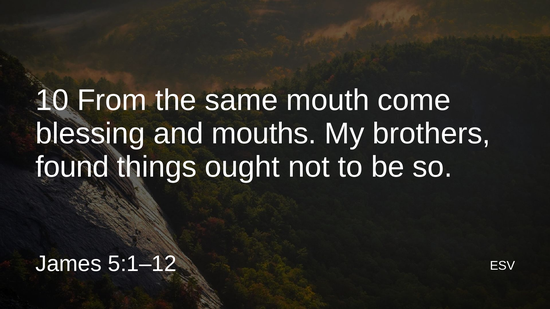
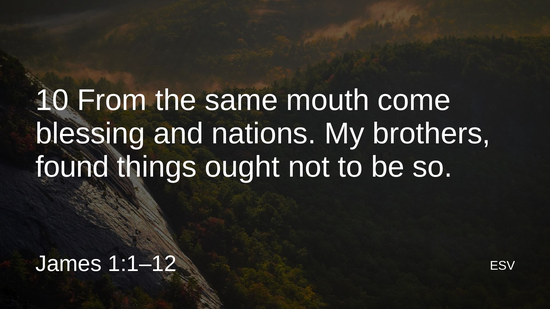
mouths: mouths -> nations
5:1–12: 5:1–12 -> 1:1–12
